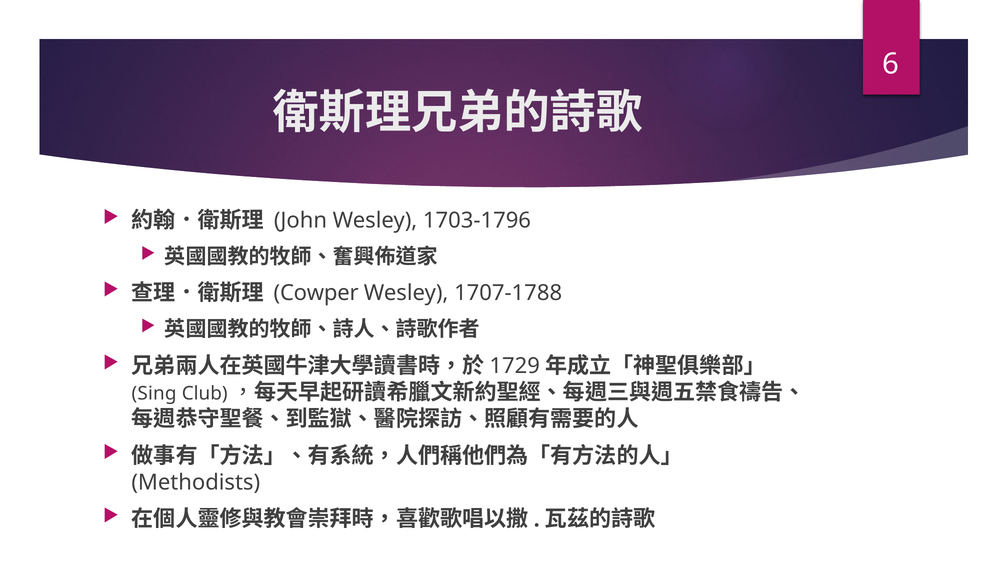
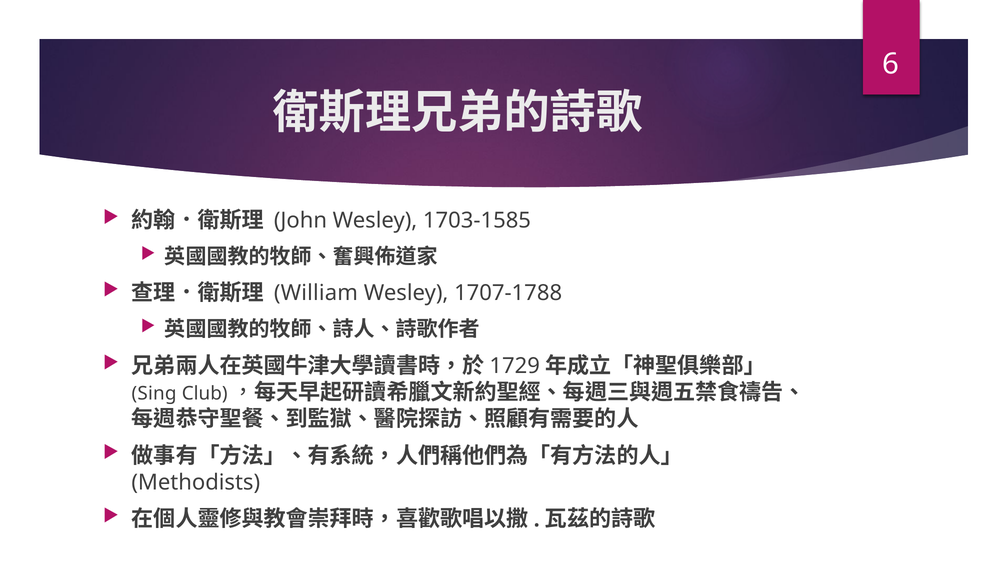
1703-1796: 1703-1796 -> 1703-1585
Cowper: Cowper -> William
